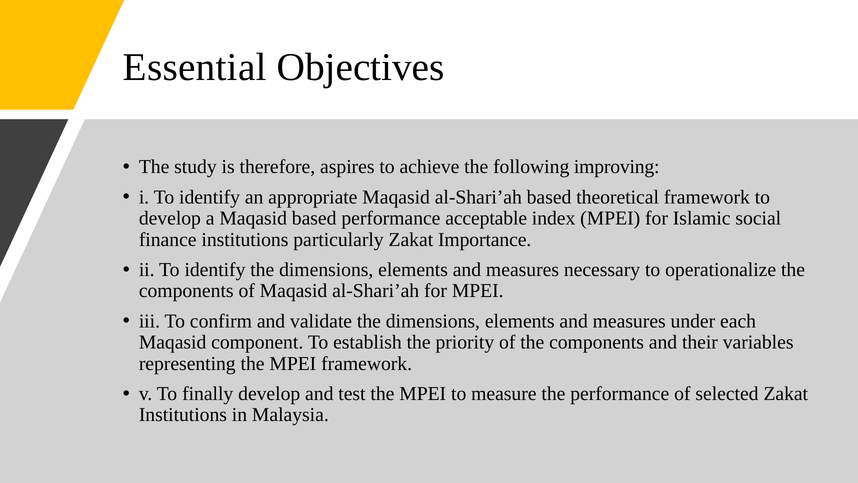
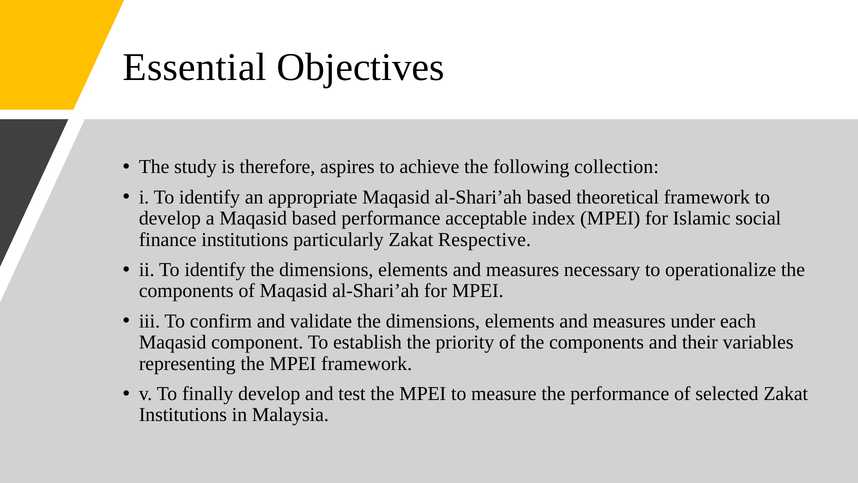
improving: improving -> collection
Importance: Importance -> Respective
